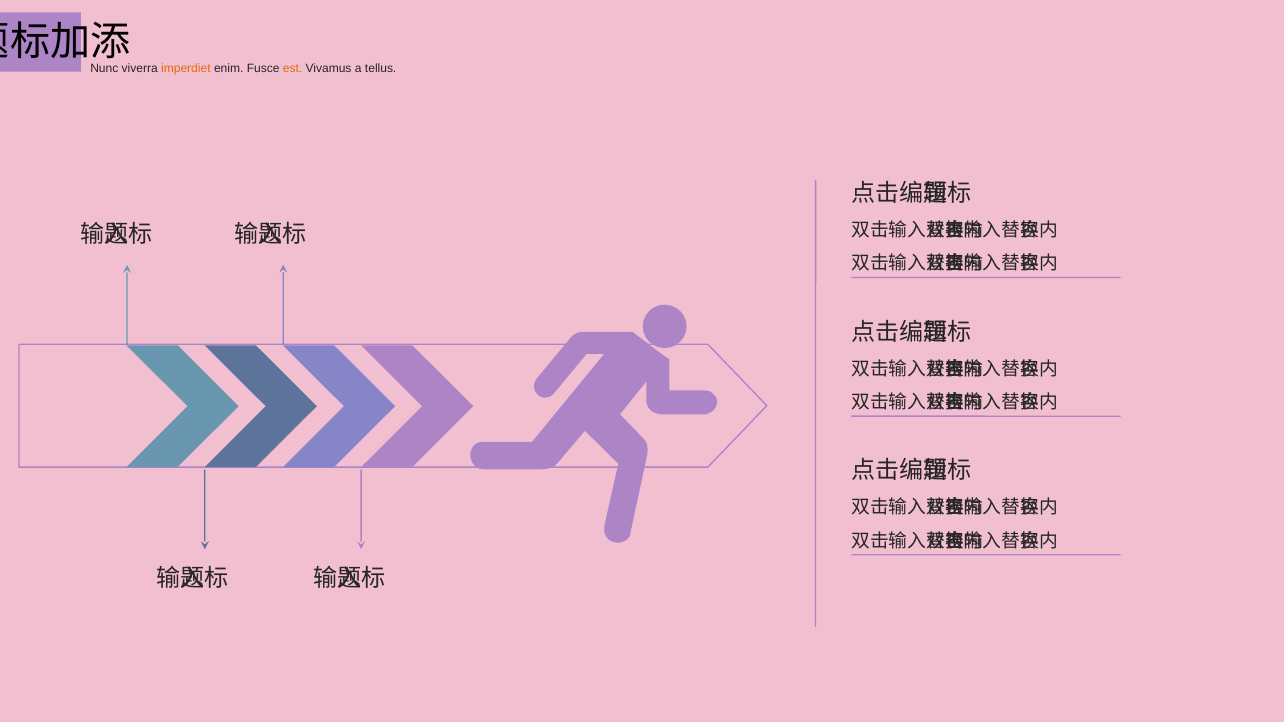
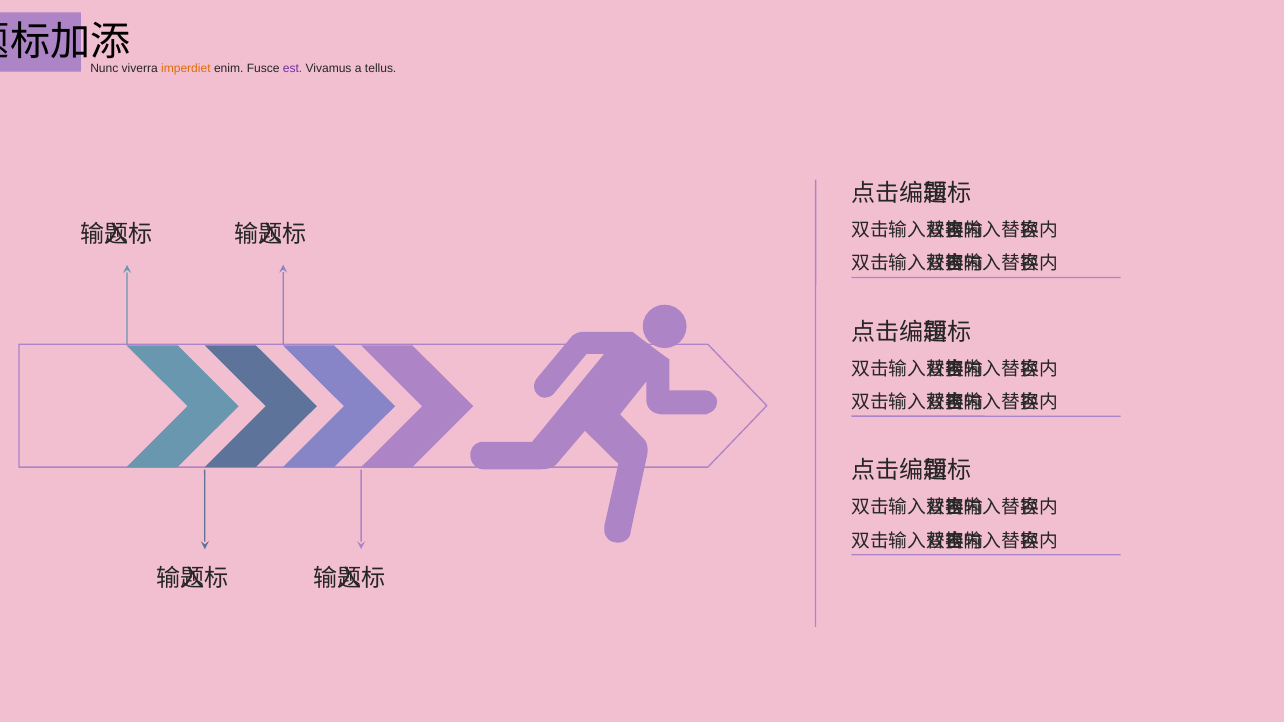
est colour: orange -> purple
